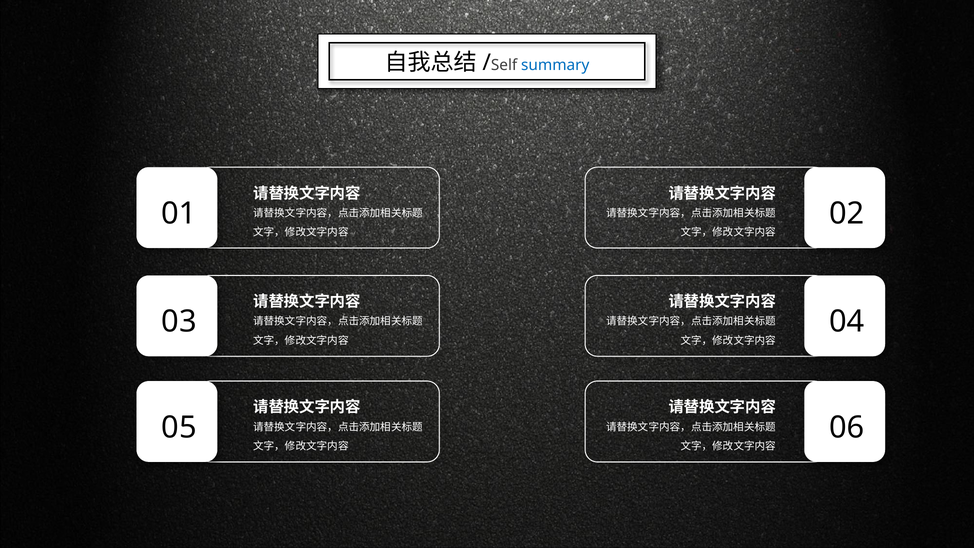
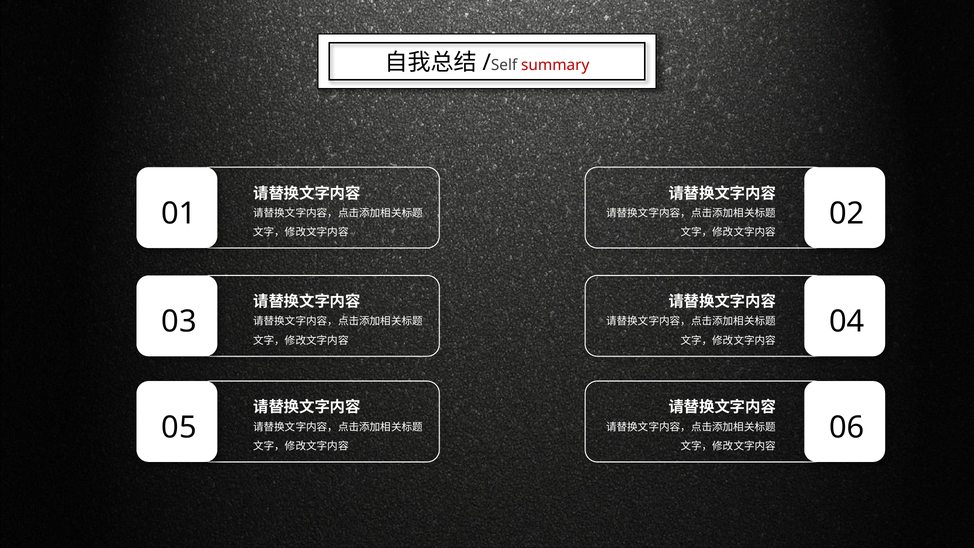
summary colour: blue -> red
